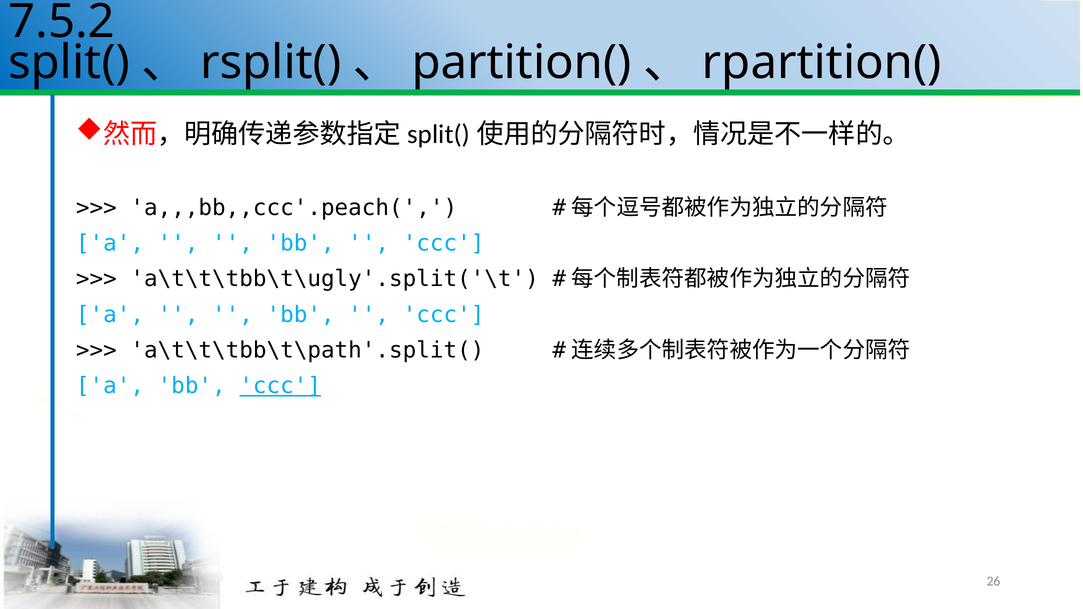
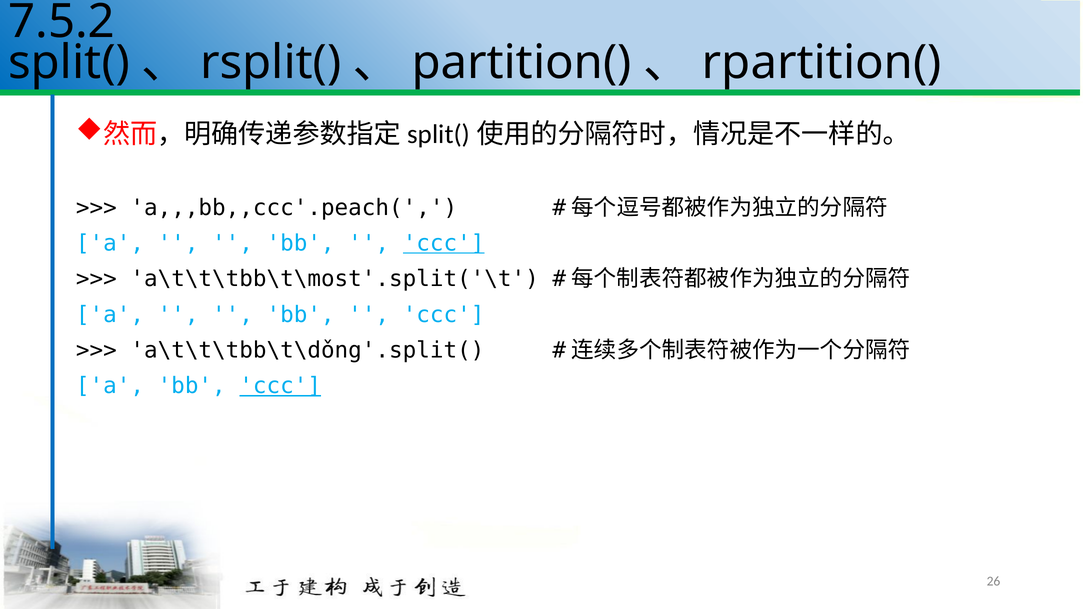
ccc at (444, 243) underline: none -> present
a\t\t\tbb\t\ugly'.split('\t: a\t\t\tbb\t\ugly'.split('\t -> a\t\t\tbb\t\most'.split('\t
a\t\t\tbb\t\path'.split(: a\t\t\tbb\t\path'.split( -> a\t\t\tbb\t\dǒng'.split(
